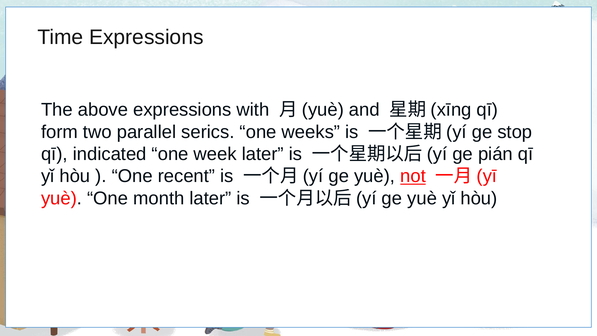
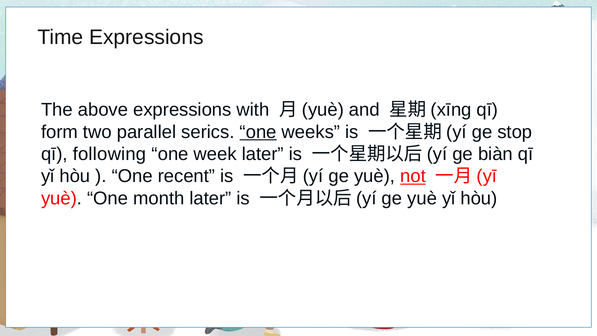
one at (258, 132) underline: none -> present
indicated: indicated -> following
pián: pián -> biàn
